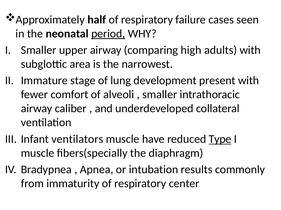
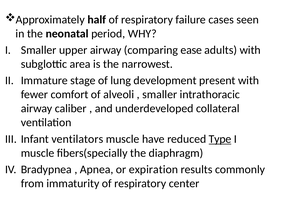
period underline: present -> none
high: high -> ease
intubation: intubation -> expiration
